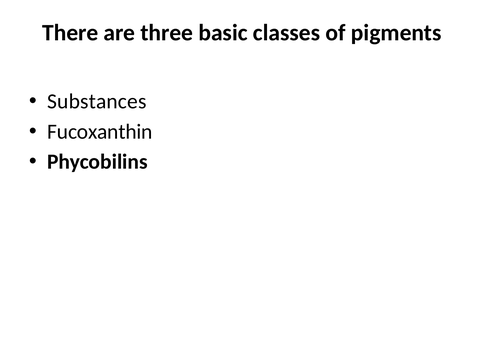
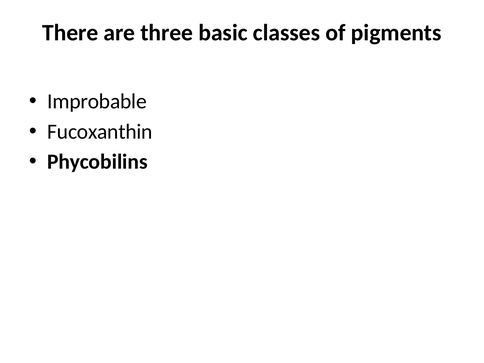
Substances: Substances -> Improbable
